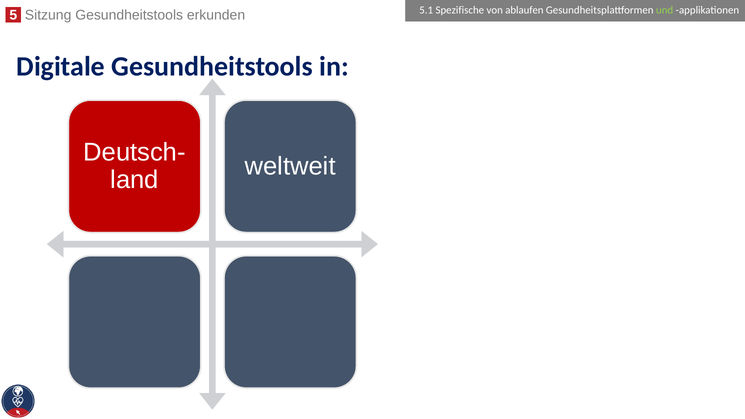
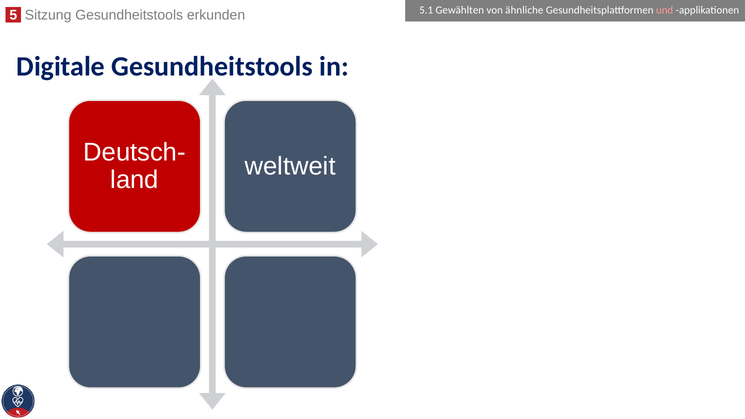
Spezifische: Spezifische -> Gewählten
ablaufen: ablaufen -> ähnliche
und colour: light green -> pink
